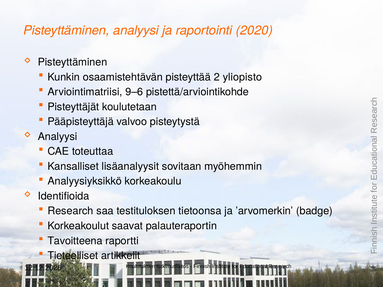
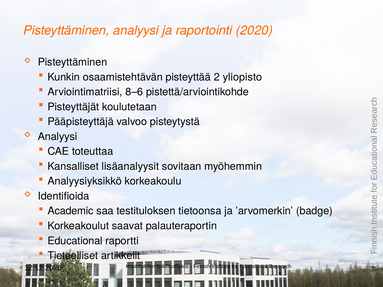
9–6: 9–6 -> 8–6
Research at (70, 211): Research -> Academic
Tavoitteena at (75, 241): Tavoitteena -> Educational
